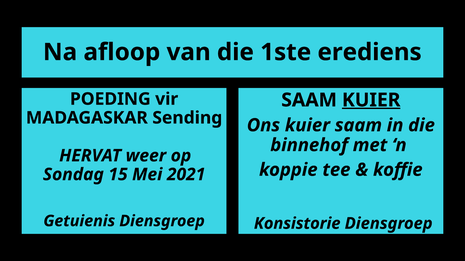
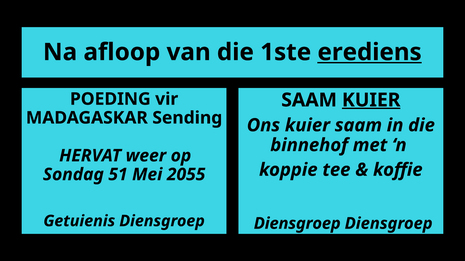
erediens underline: none -> present
15: 15 -> 51
2021: 2021 -> 2055
Konsistorie at (297, 224): Konsistorie -> Diensgroep
